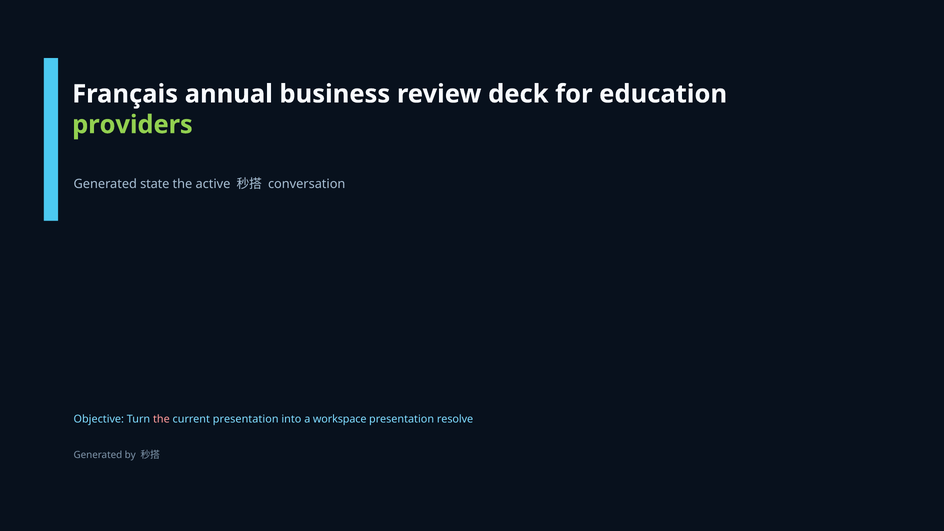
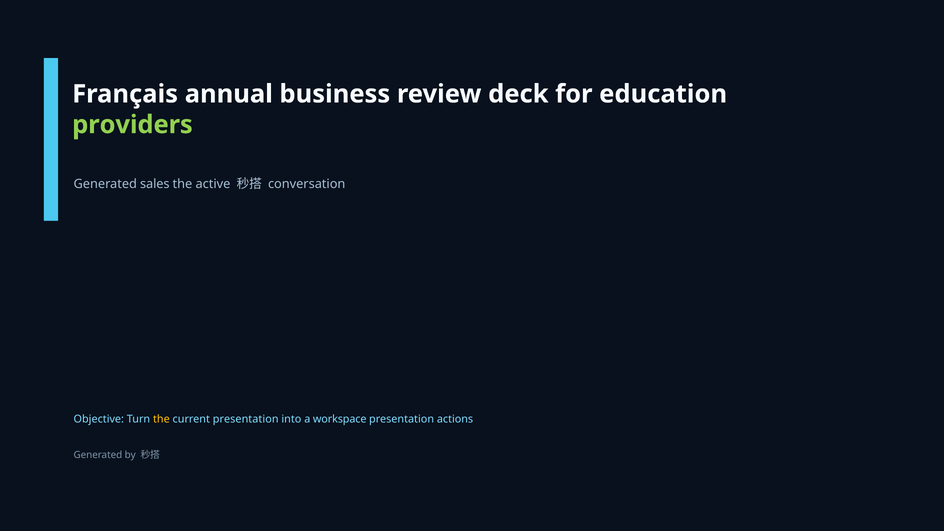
state: state -> sales
the at (161, 419) colour: pink -> yellow
resolve: resolve -> actions
